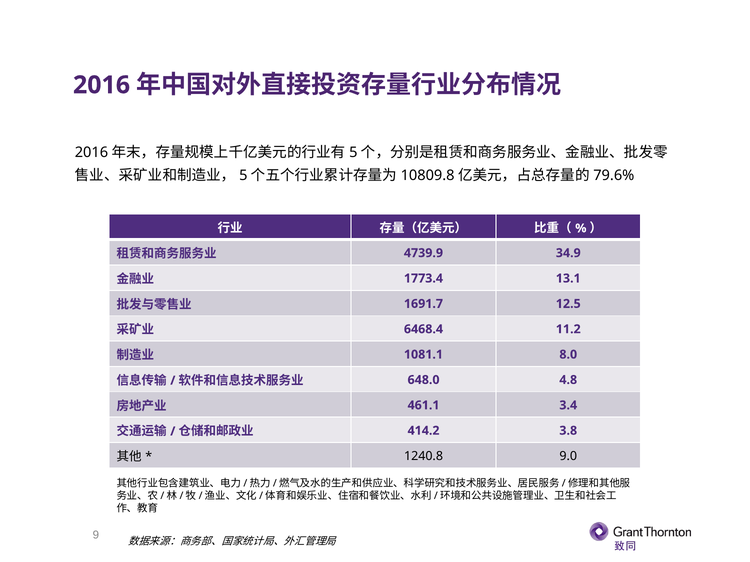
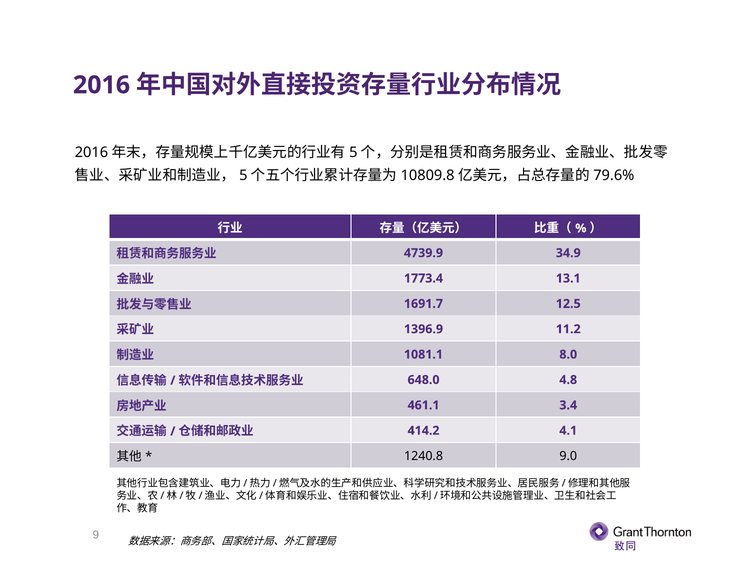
6468.4: 6468.4 -> 1396.9
3.8: 3.8 -> 4.1
